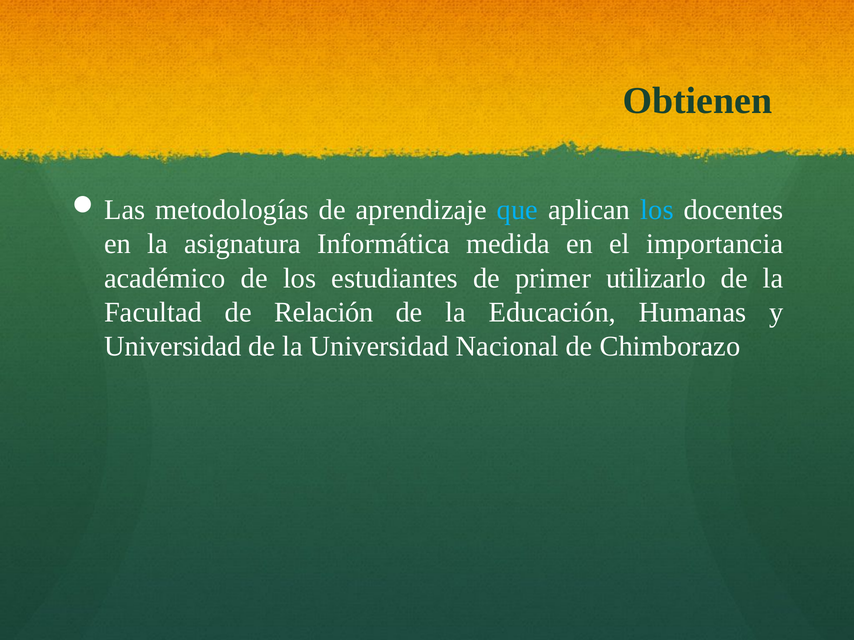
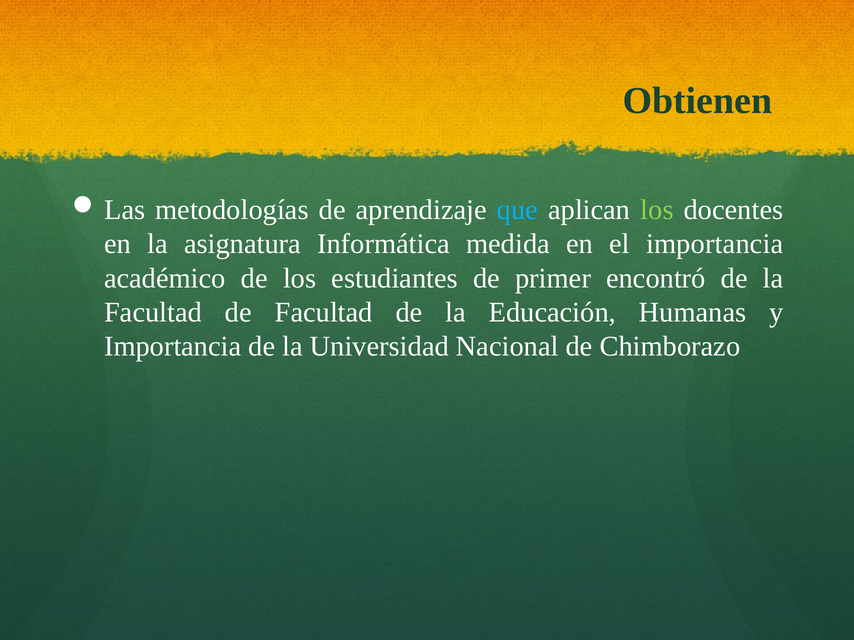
los at (657, 210) colour: light blue -> light green
utilizarlo: utilizarlo -> encontró
de Relación: Relación -> Facultad
Universidad at (173, 347): Universidad -> Importancia
